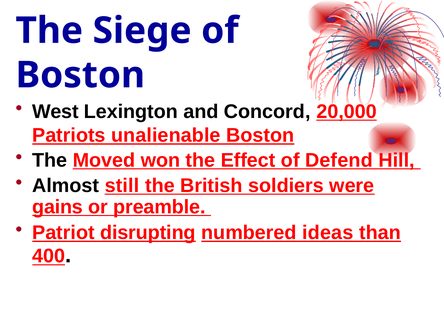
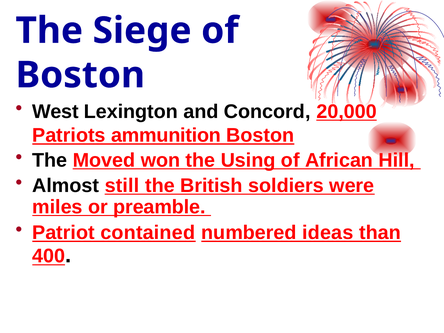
unalienable: unalienable -> ammunition
Effect: Effect -> Using
Defend: Defend -> African
gains: gains -> miles
disrupting: disrupting -> contained
